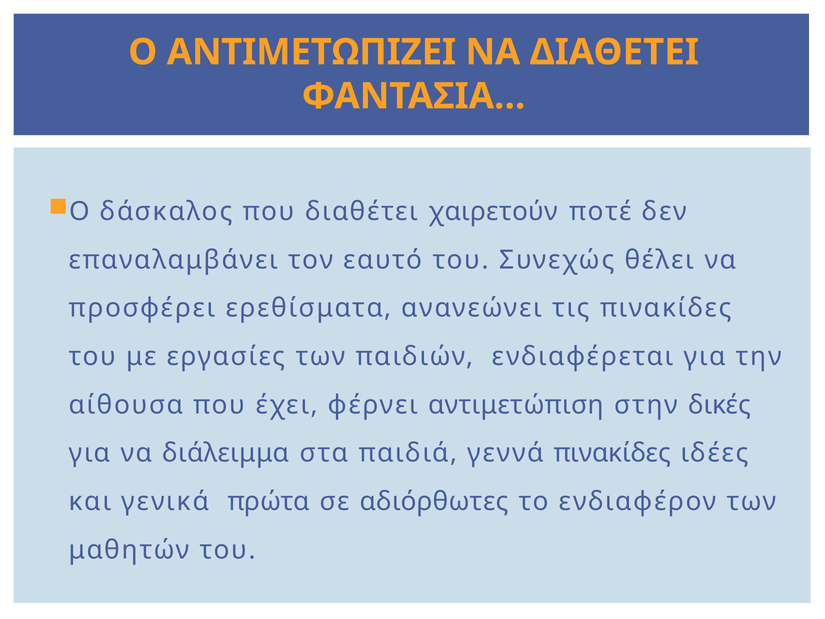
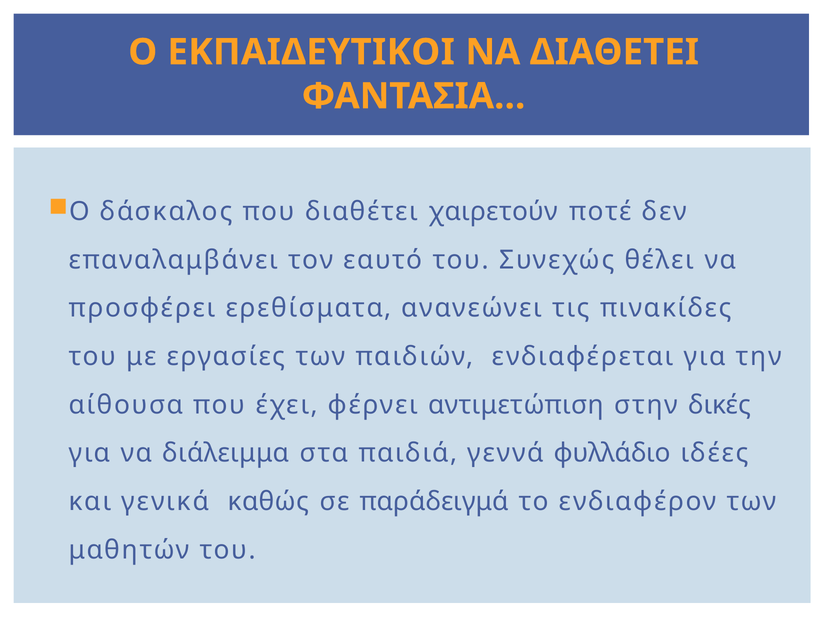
ΑΝΤΙΜΕΤΩΠΙΖΕΙ: ΑΝΤΙΜΕΤΩΠΙΖΕΙ -> ΕΚΠΑΙΔΕΥΤΙΚΟΙ
γεννά πινακίδες: πινακίδες -> φυλλάδιο
πρώτα: πρώτα -> καθώς
αδιόρθωτες: αδιόρθωτες -> παράδειγμά
